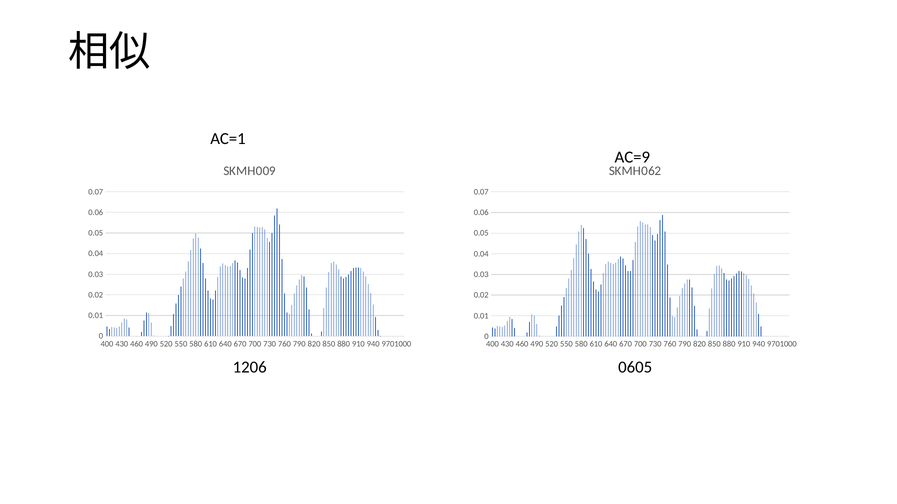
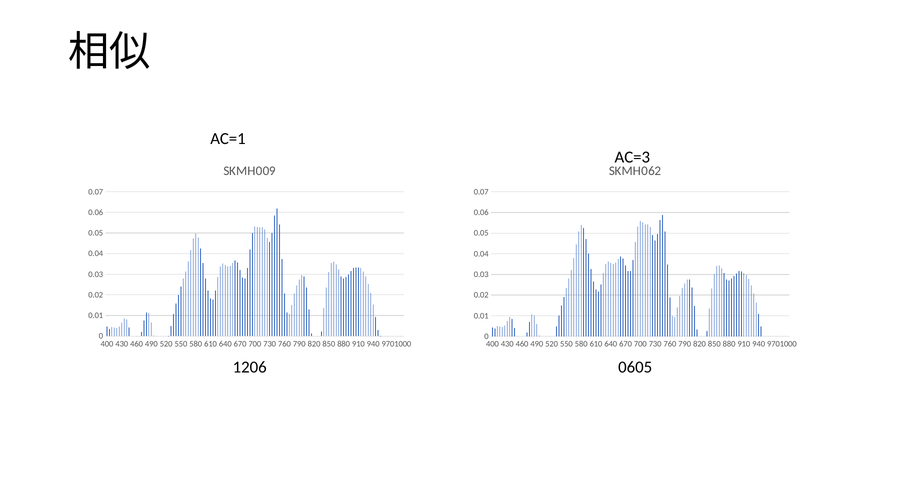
AC=9: AC=9 -> AC=3
